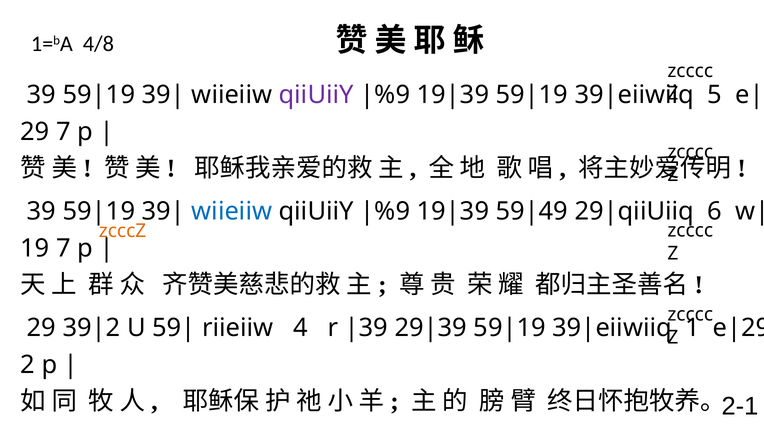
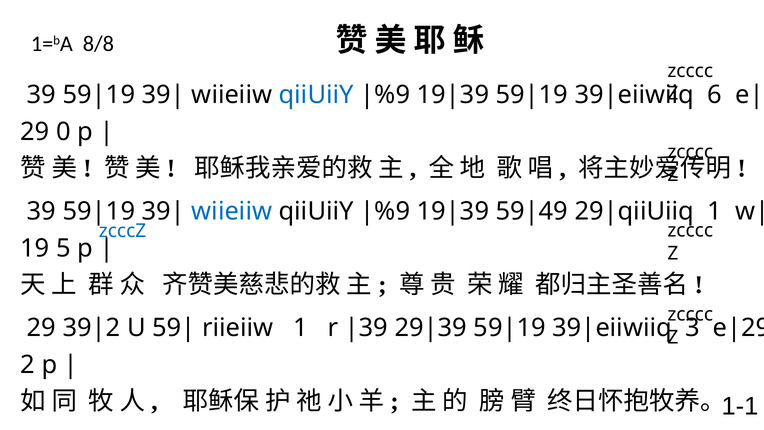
4/8: 4/8 -> 8/8
qiiUiiY at (316, 95) colour: purple -> blue
5: 5 -> 6
29 7: 7 -> 0
6 at (715, 211): 6 -> 1
zcccZ colour: orange -> blue
19 7: 7 -> 5
riieiiw 4: 4 -> 1
1 at (692, 328): 1 -> 3
2-1: 2-1 -> 1-1
